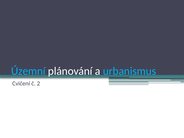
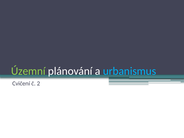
Územní colour: light blue -> light green
